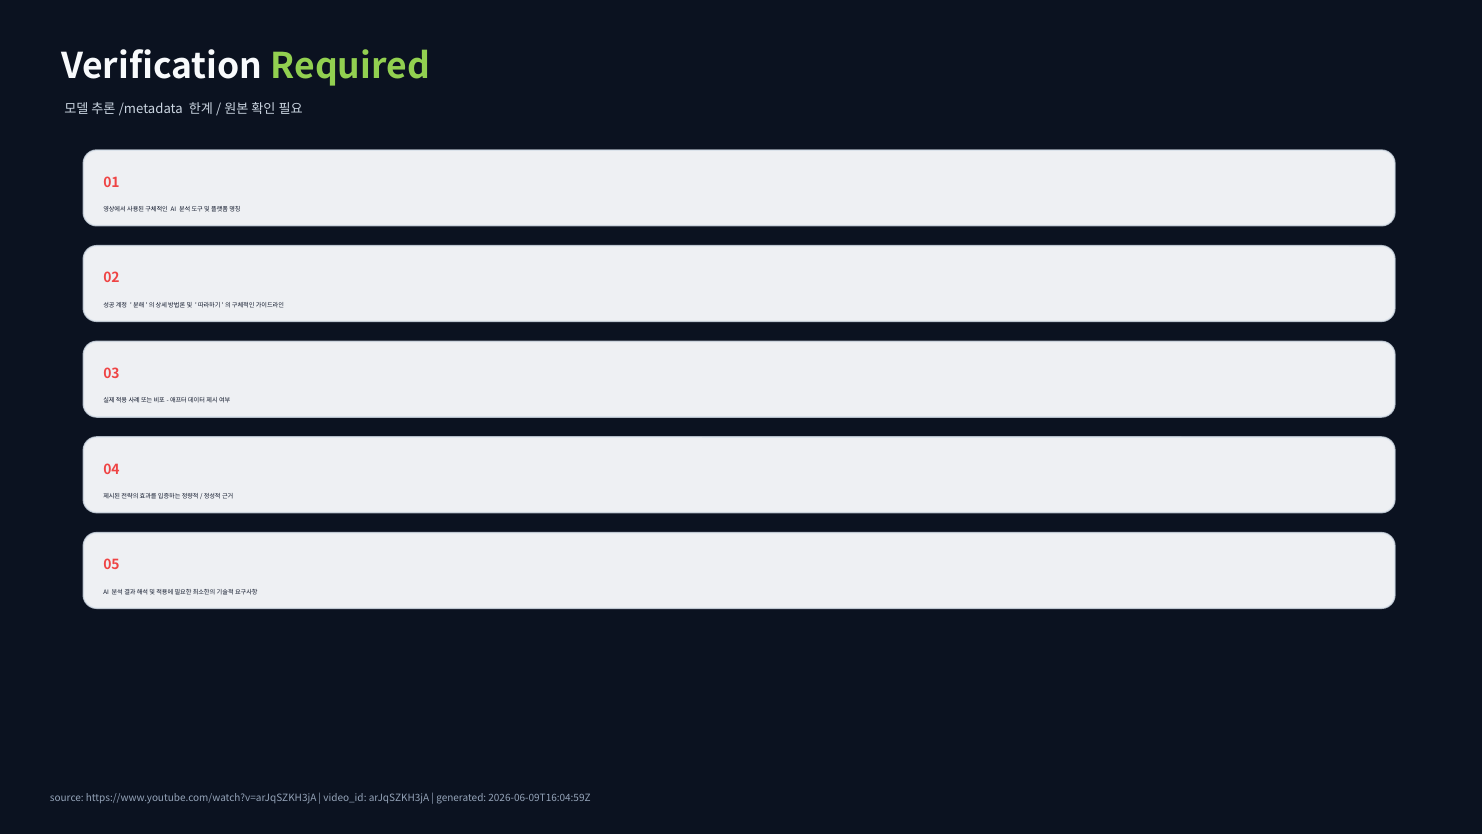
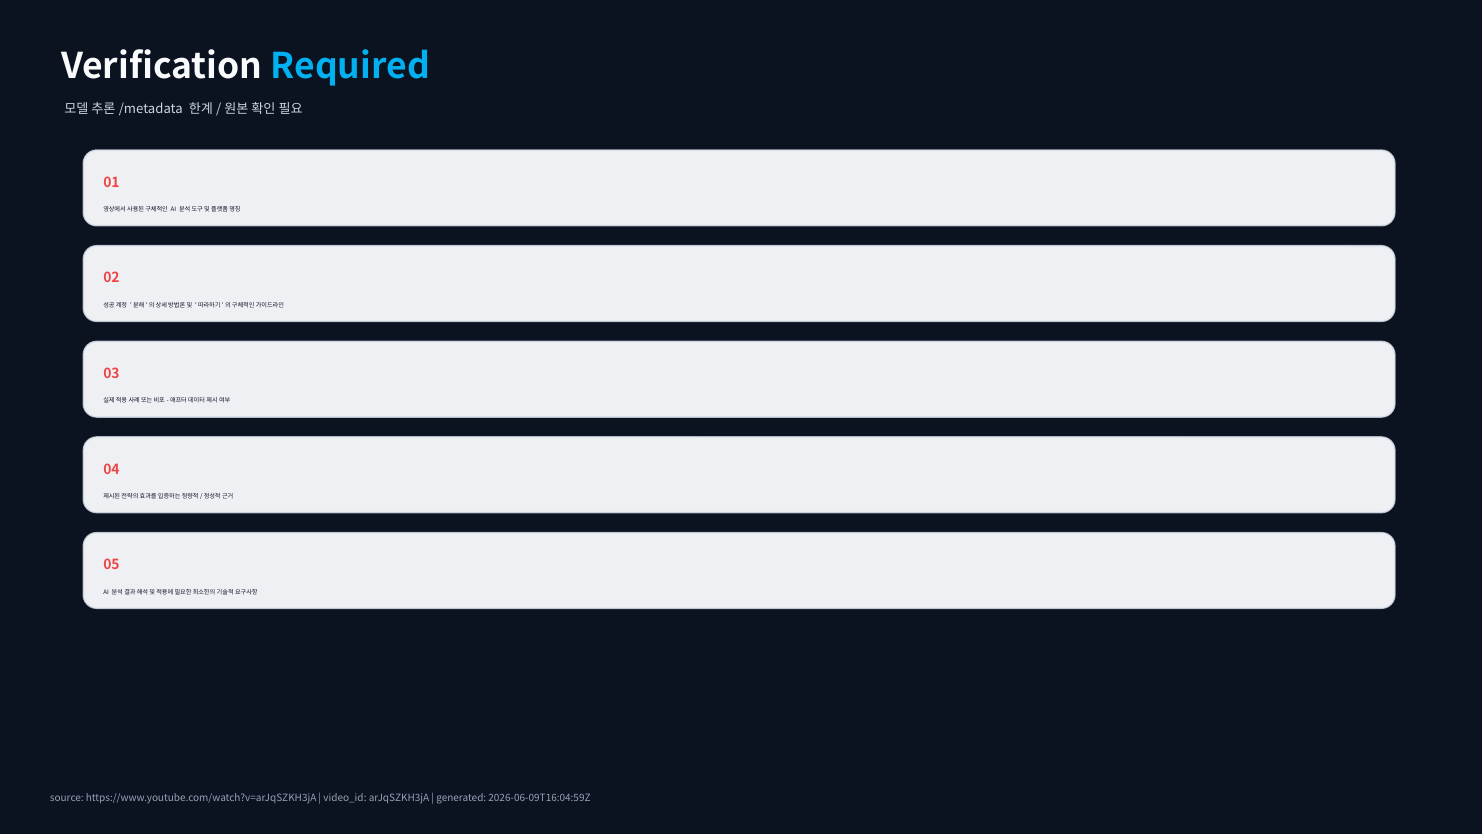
Required colour: light green -> light blue
